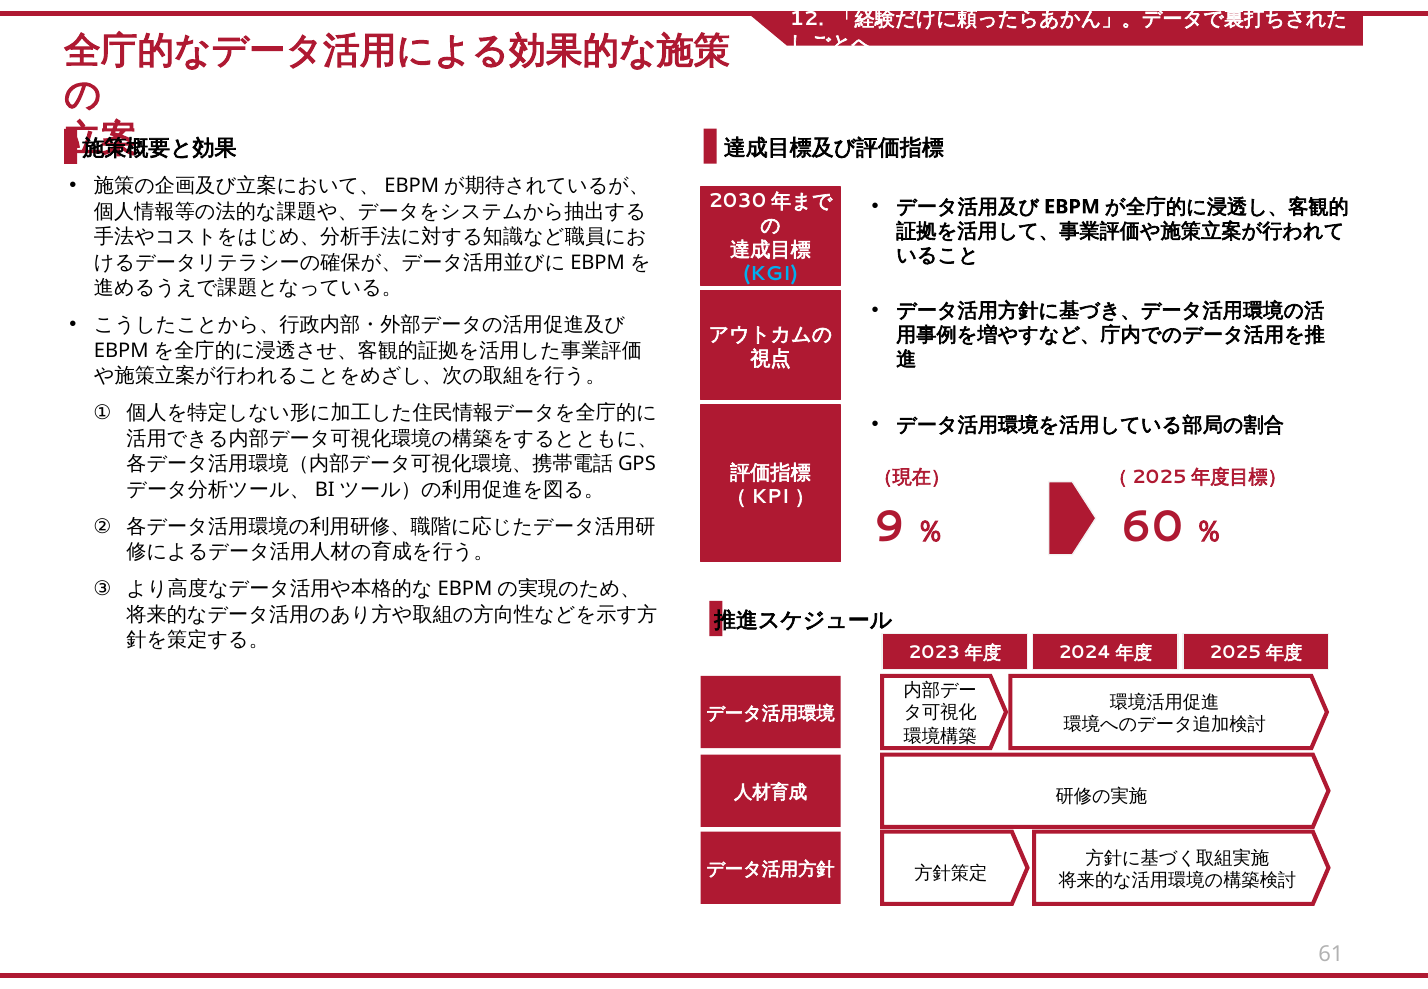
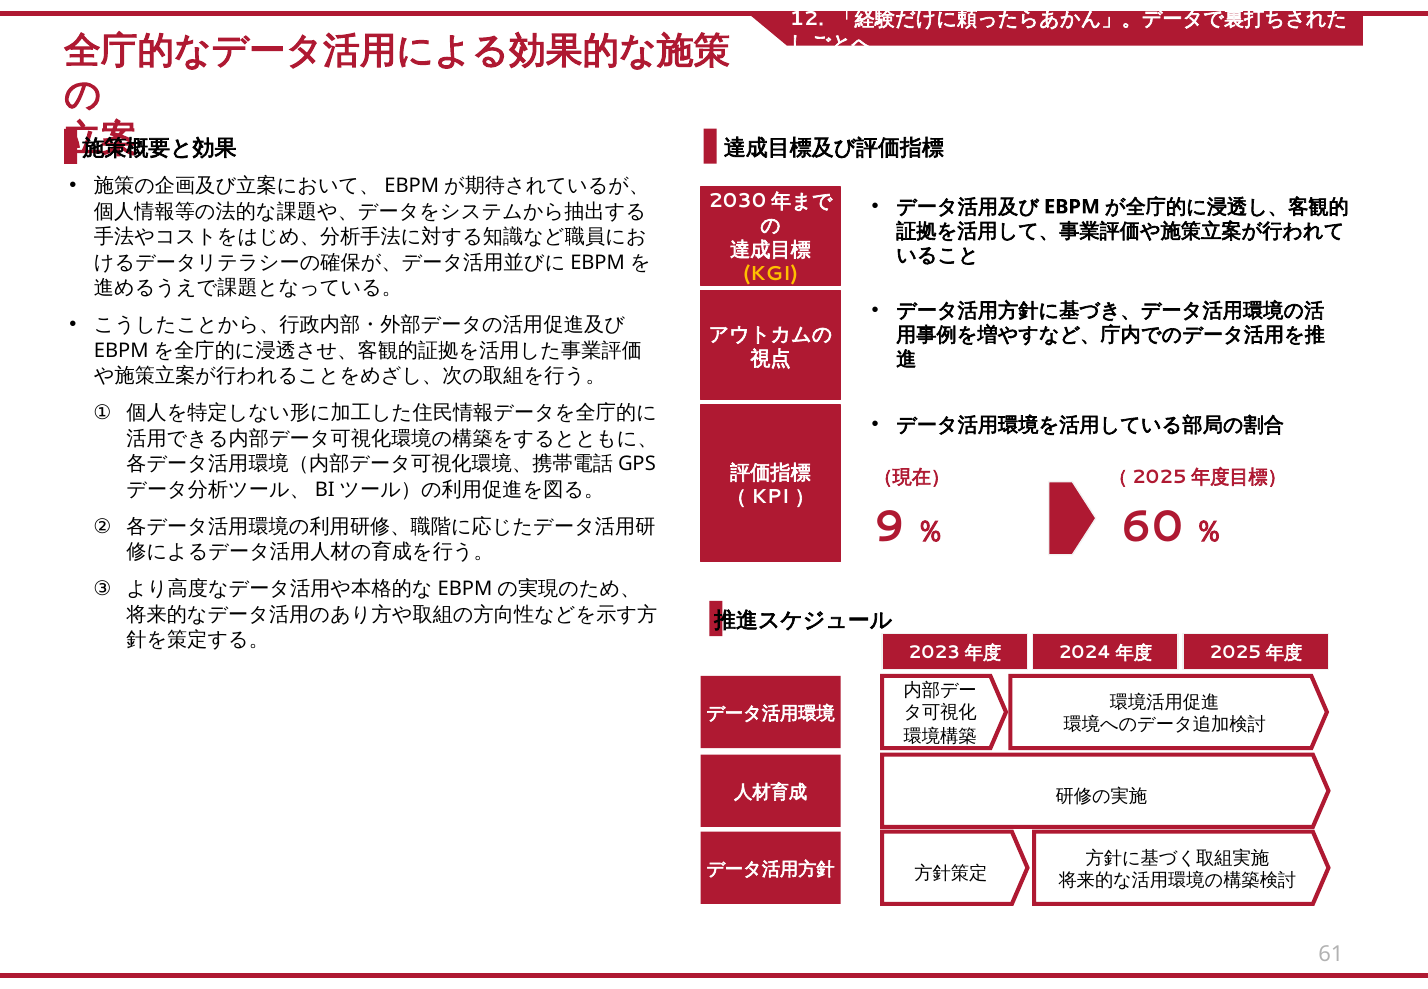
KGI colour: light blue -> yellow
